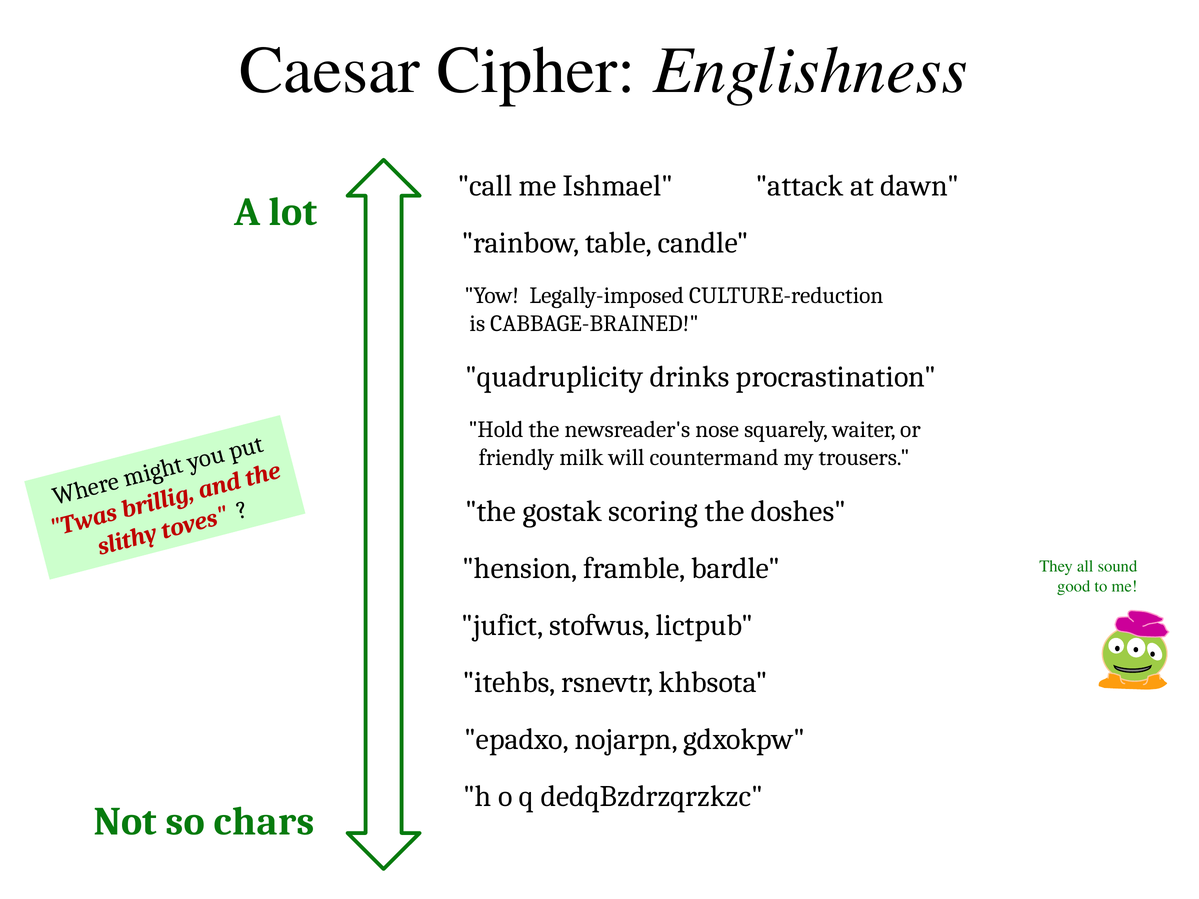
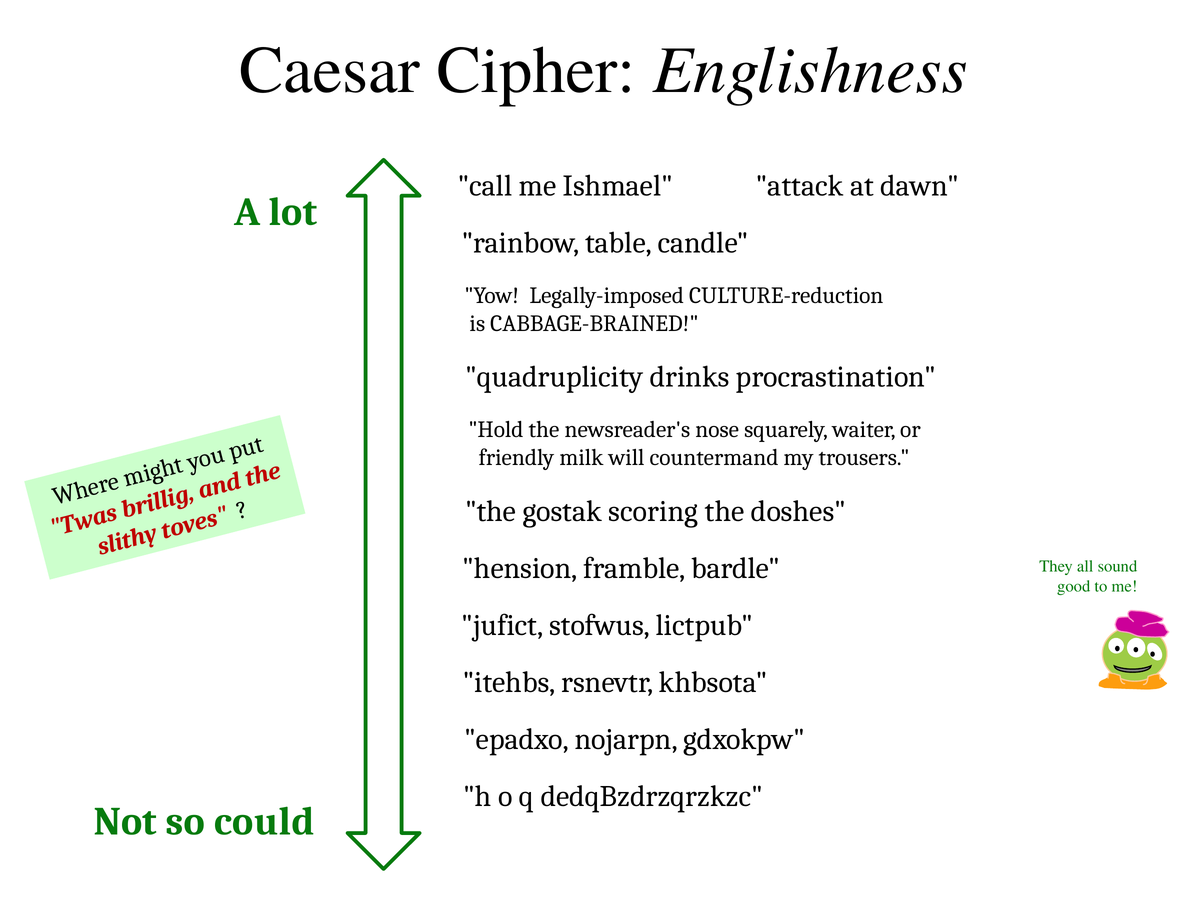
chars: chars -> could
